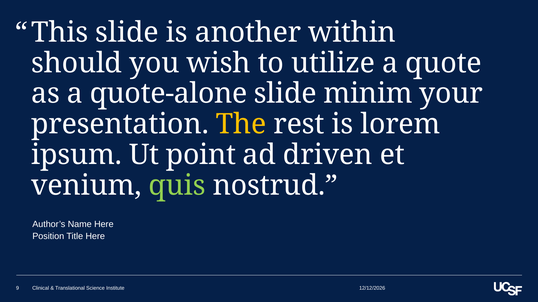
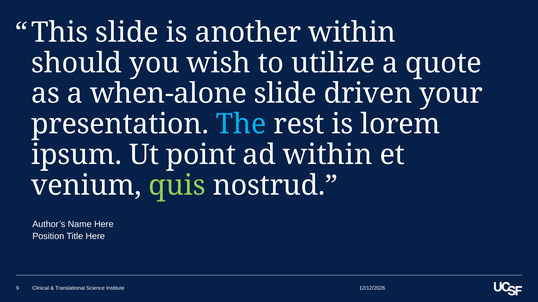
quote-alone: quote-alone -> when-alone
minim: minim -> driven
The colour: yellow -> light blue
ad driven: driven -> within
